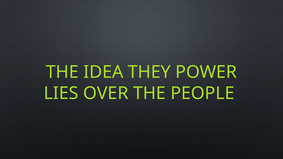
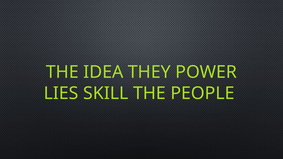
OVER: OVER -> SKILL
